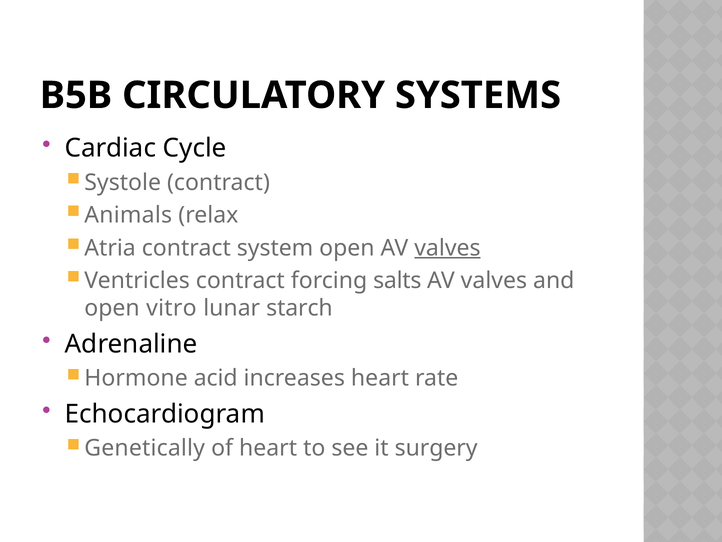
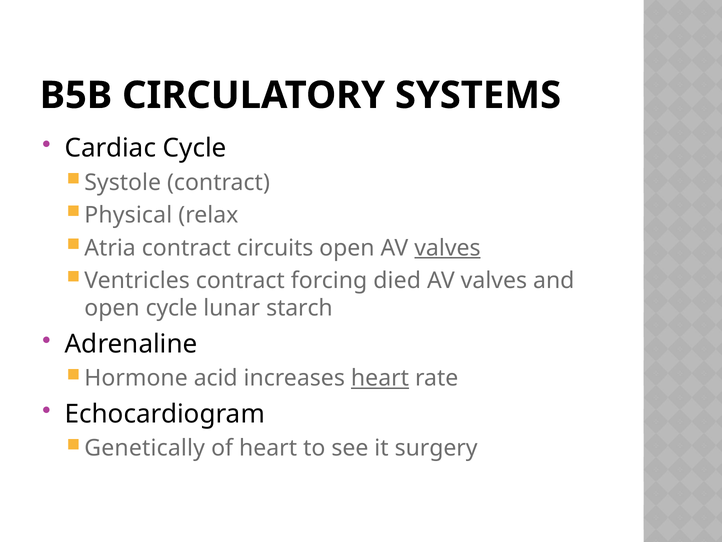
Animals: Animals -> Physical
system: system -> circuits
salts: salts -> died
open vitro: vitro -> cycle
heart at (380, 378) underline: none -> present
